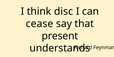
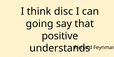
cease: cease -> going
present: present -> positive
